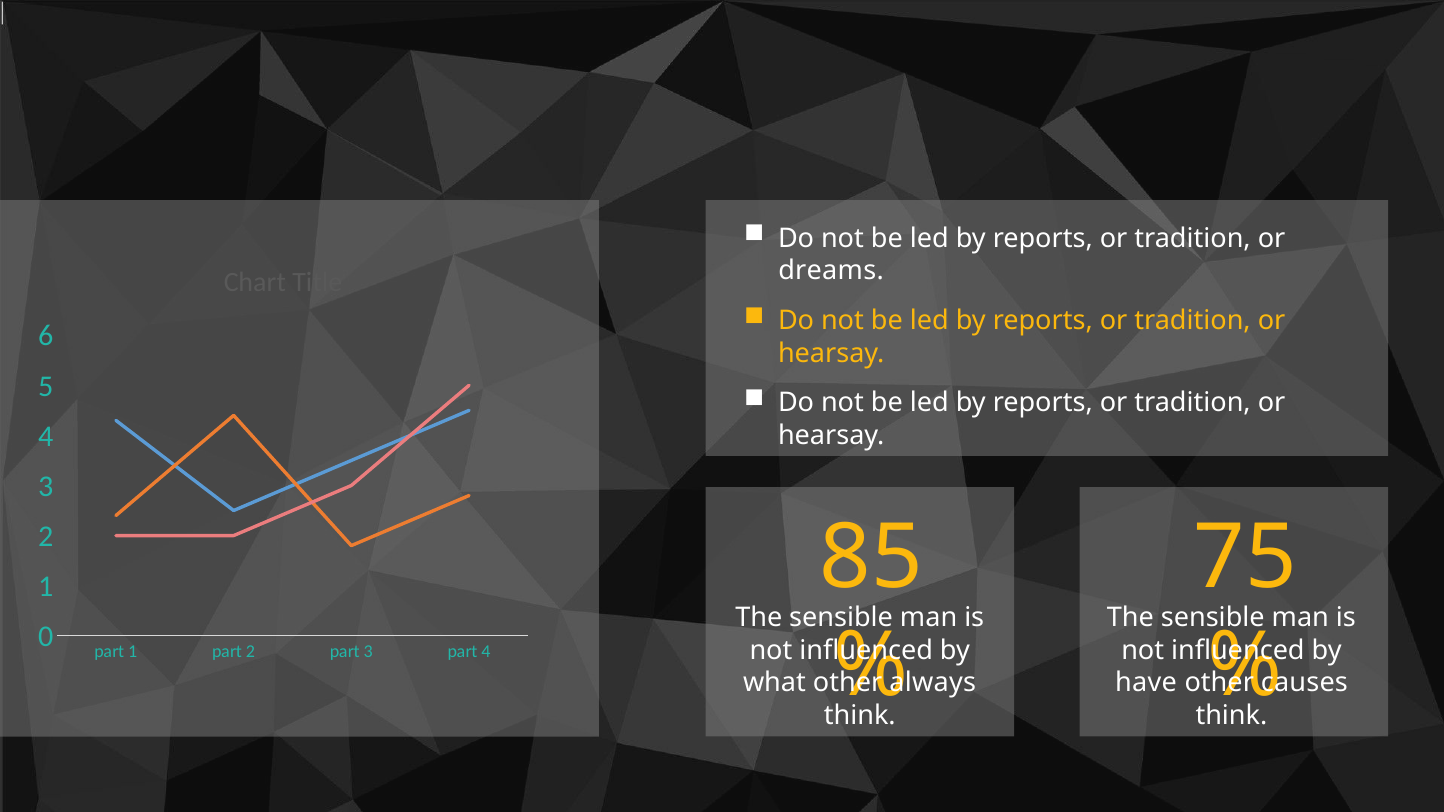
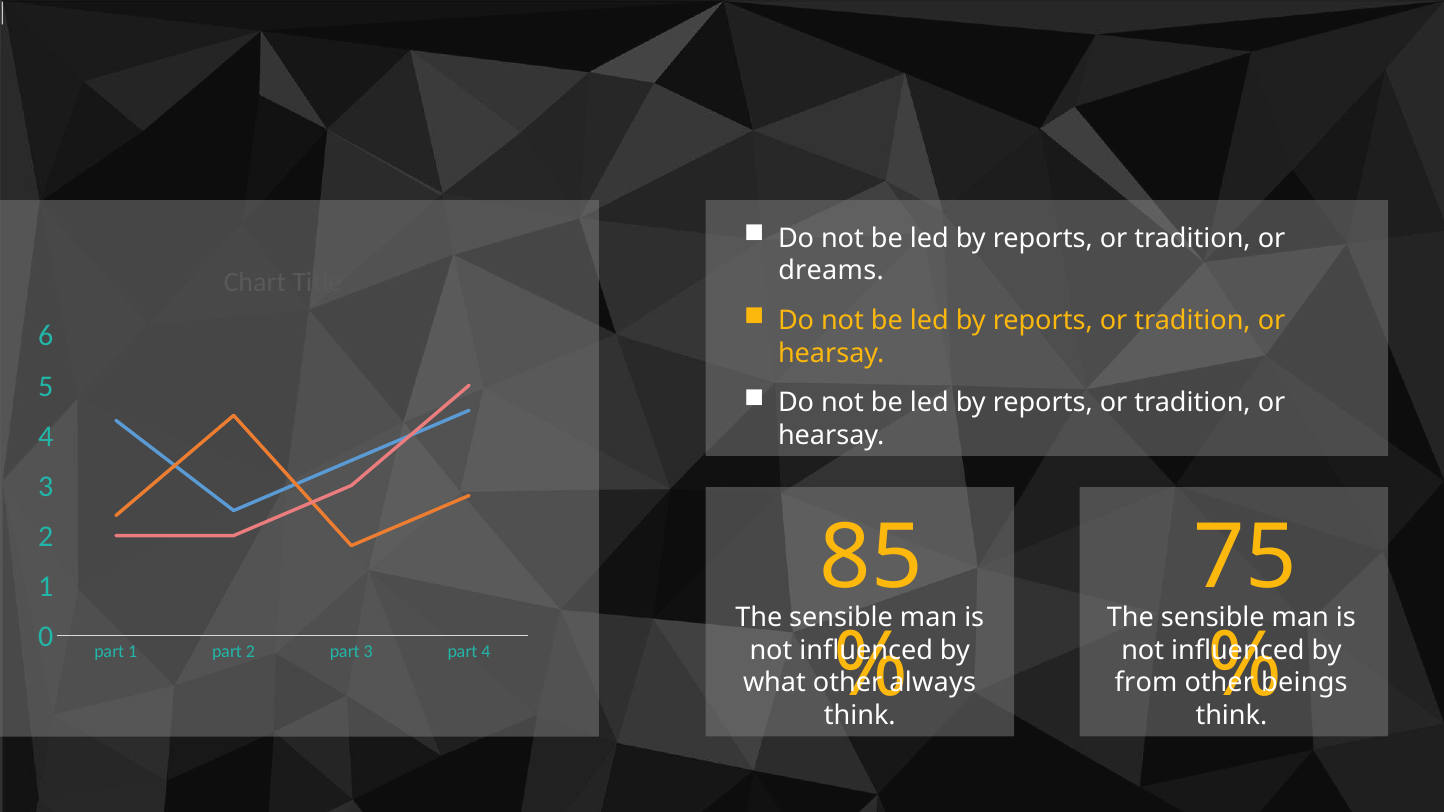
have: have -> from
causes: causes -> beings
